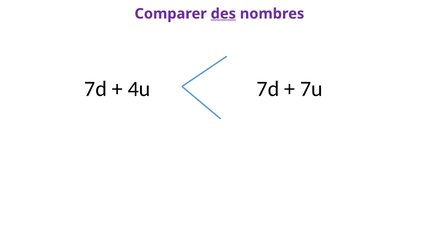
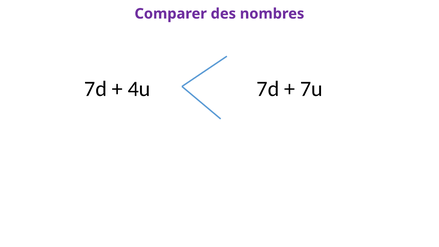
des underline: present -> none
